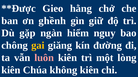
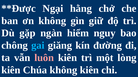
Gieo: Gieo -> Ngại
ơn ghềnh: ghềnh -> không
gai colour: yellow -> light blue
